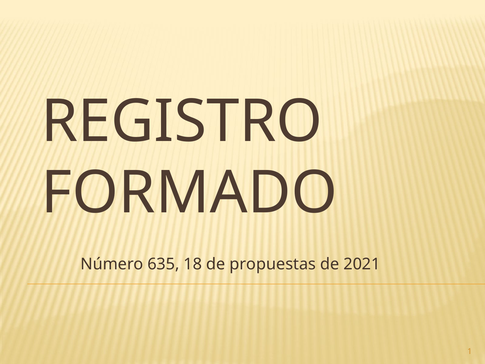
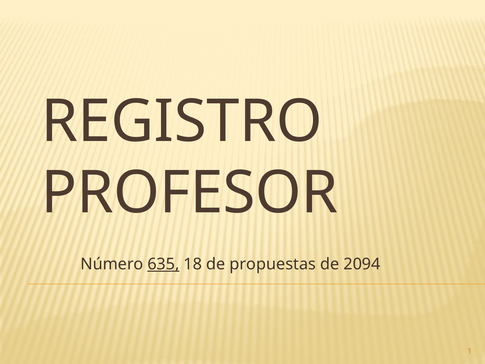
FORMADO: FORMADO -> PROFESOR
635 underline: none -> present
2021: 2021 -> 2094
